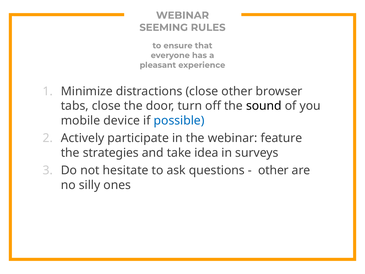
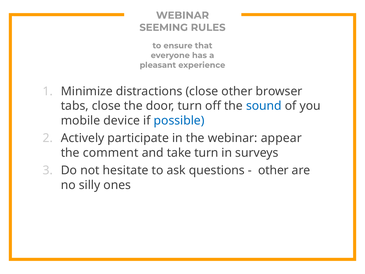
sound colour: black -> blue
feature: feature -> appear
strategies: strategies -> comment
take idea: idea -> turn
